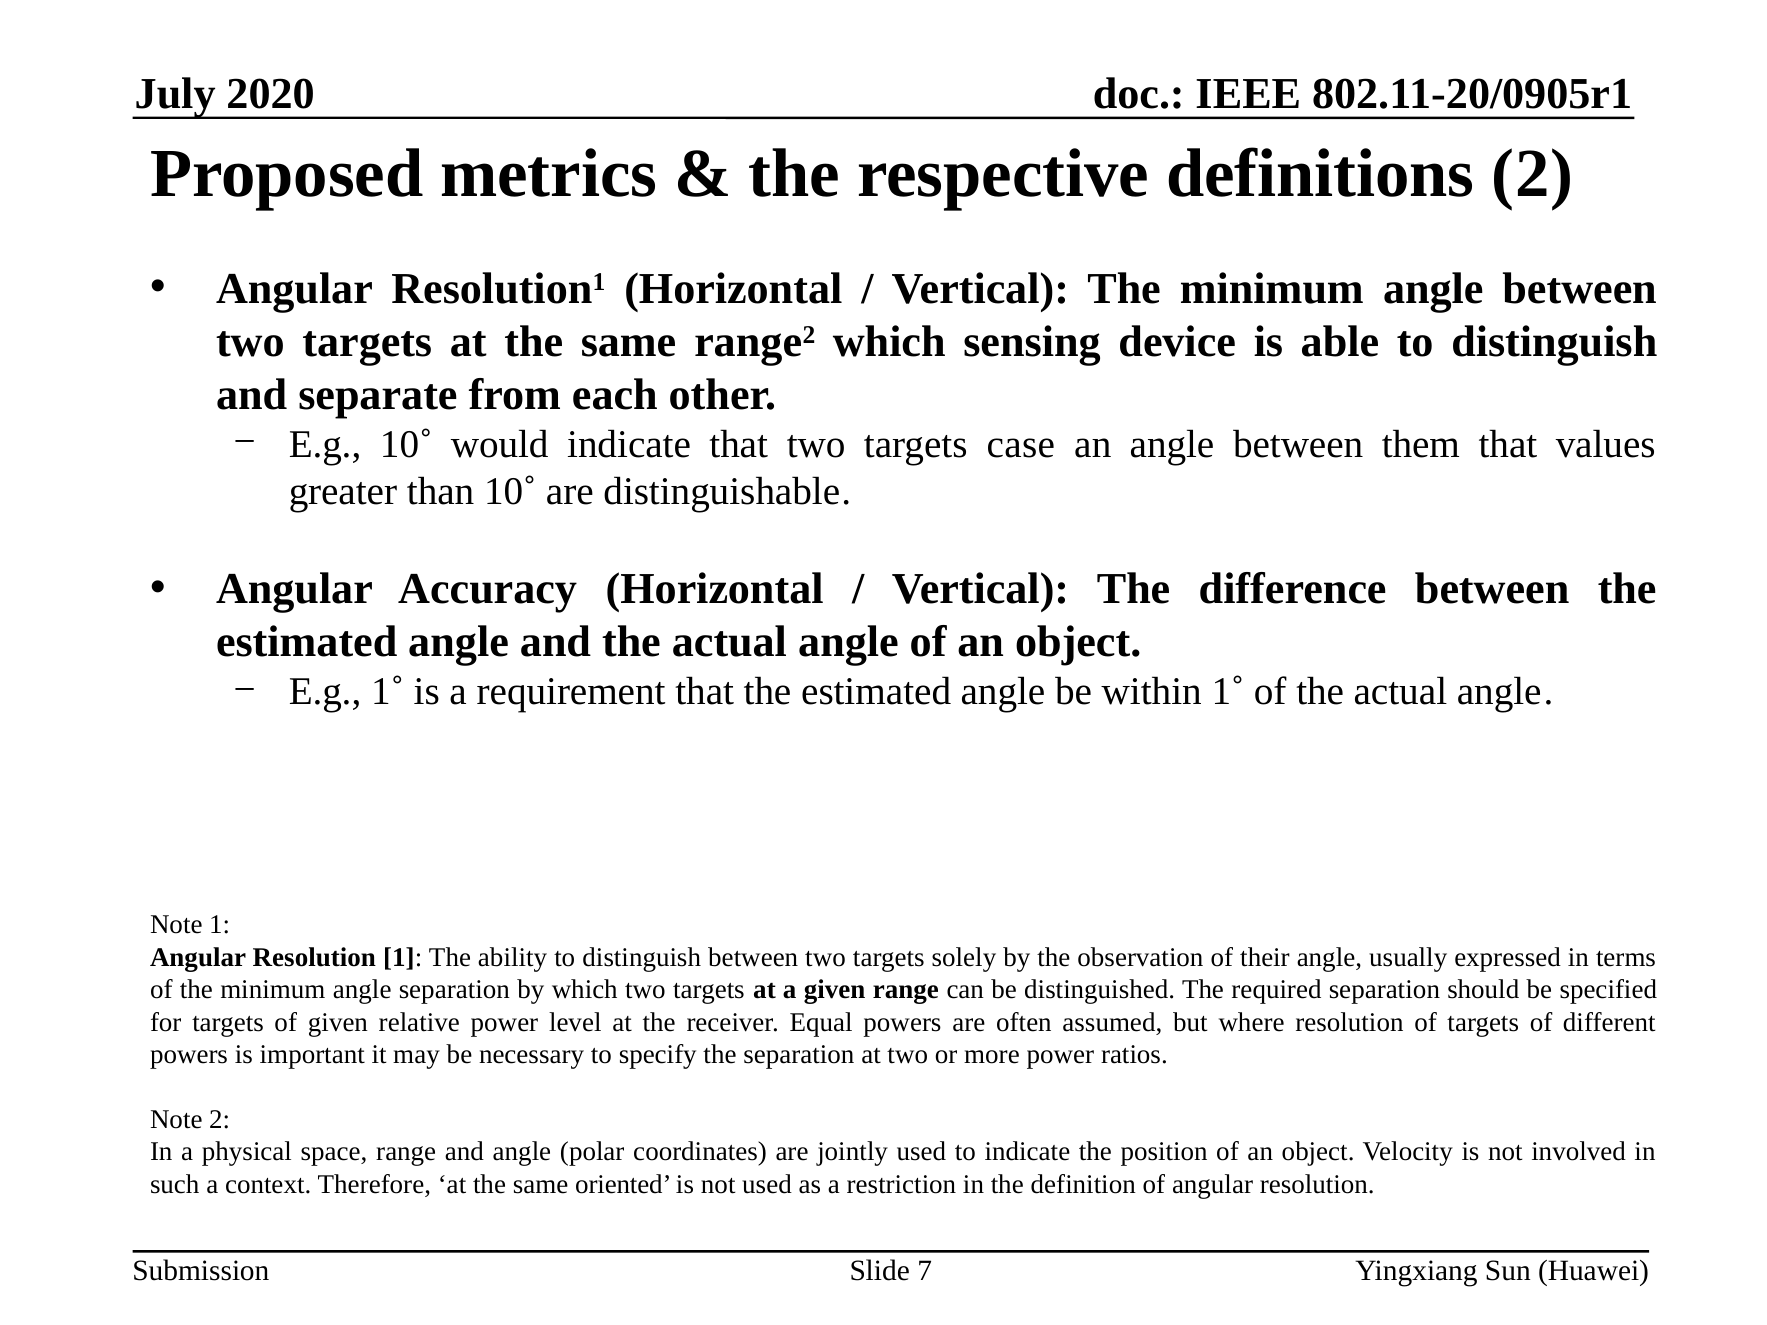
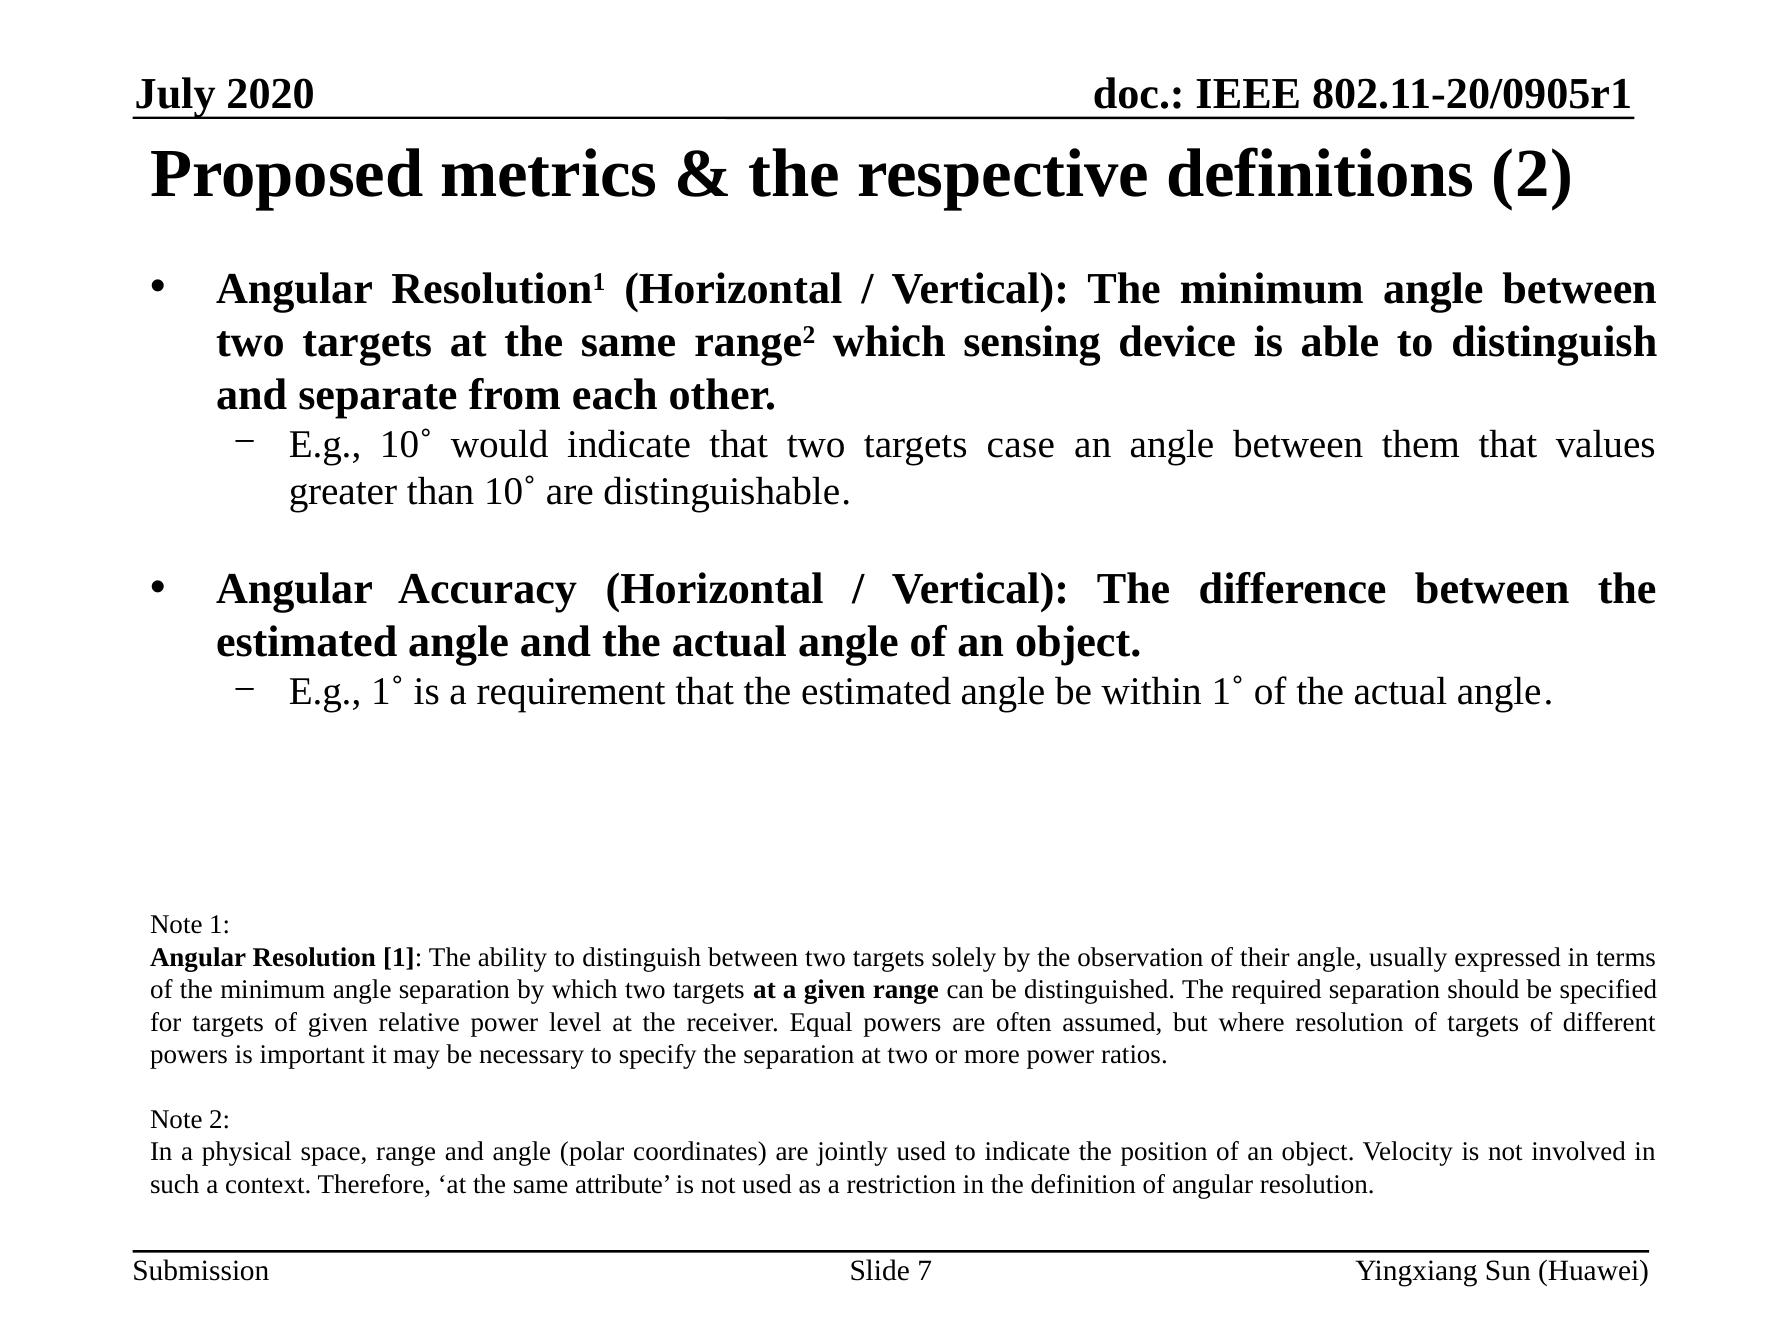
oriented: oriented -> attribute
